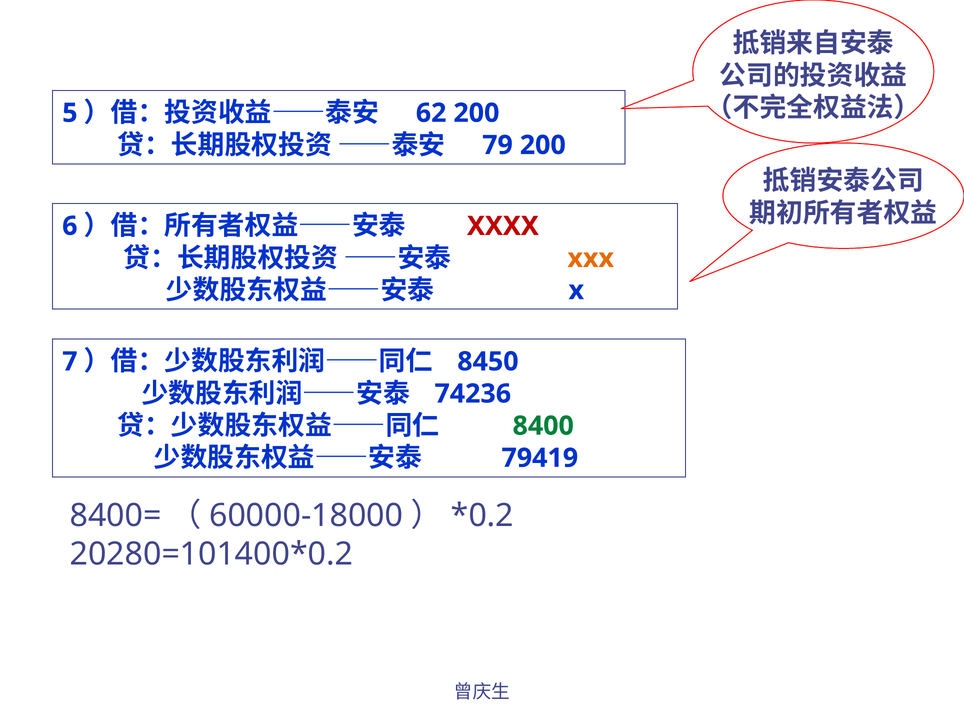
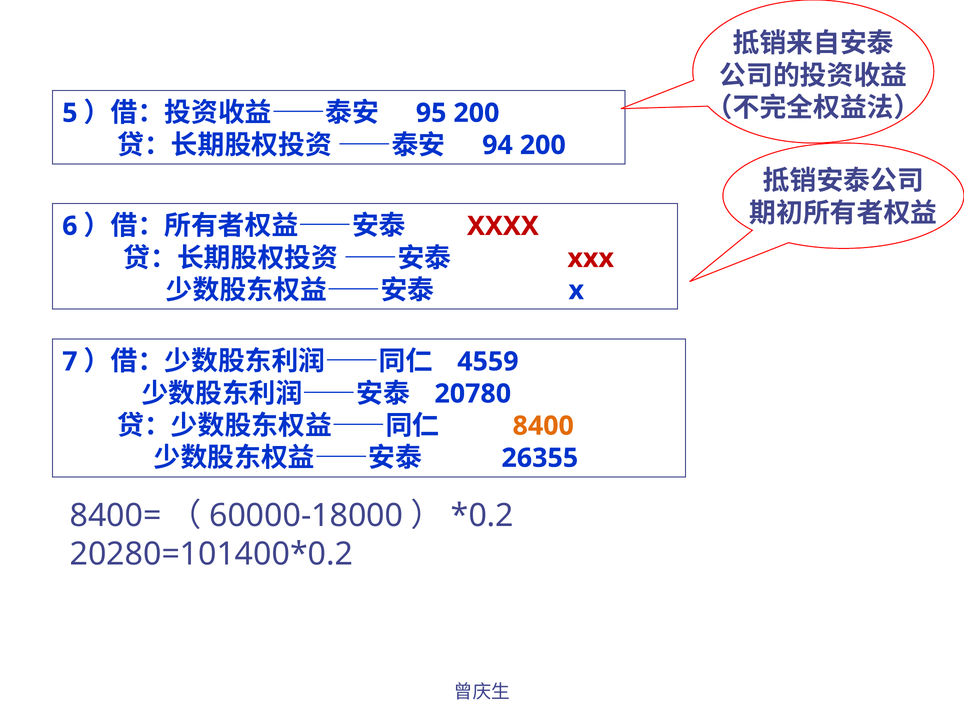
62: 62 -> 95
79: 79 -> 94
xxx colour: orange -> red
8450: 8450 -> 4559
74236: 74236 -> 20780
8400 colour: green -> orange
79419: 79419 -> 26355
